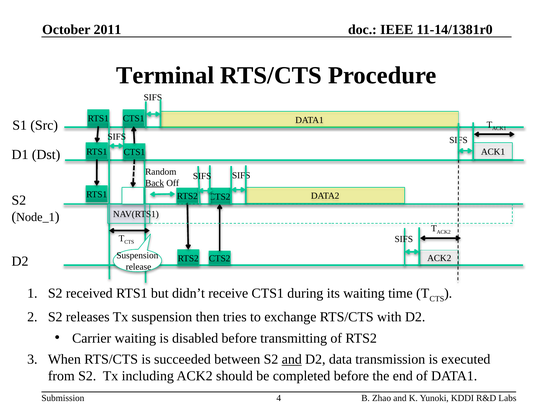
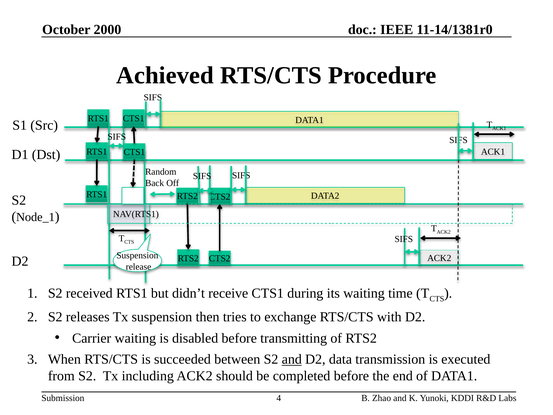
2011: 2011 -> 2000
Terminal: Terminal -> Achieved
Back underline: present -> none
